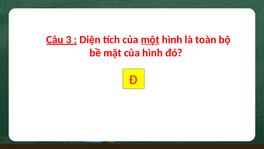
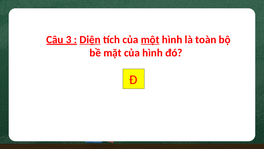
Diện underline: none -> present
